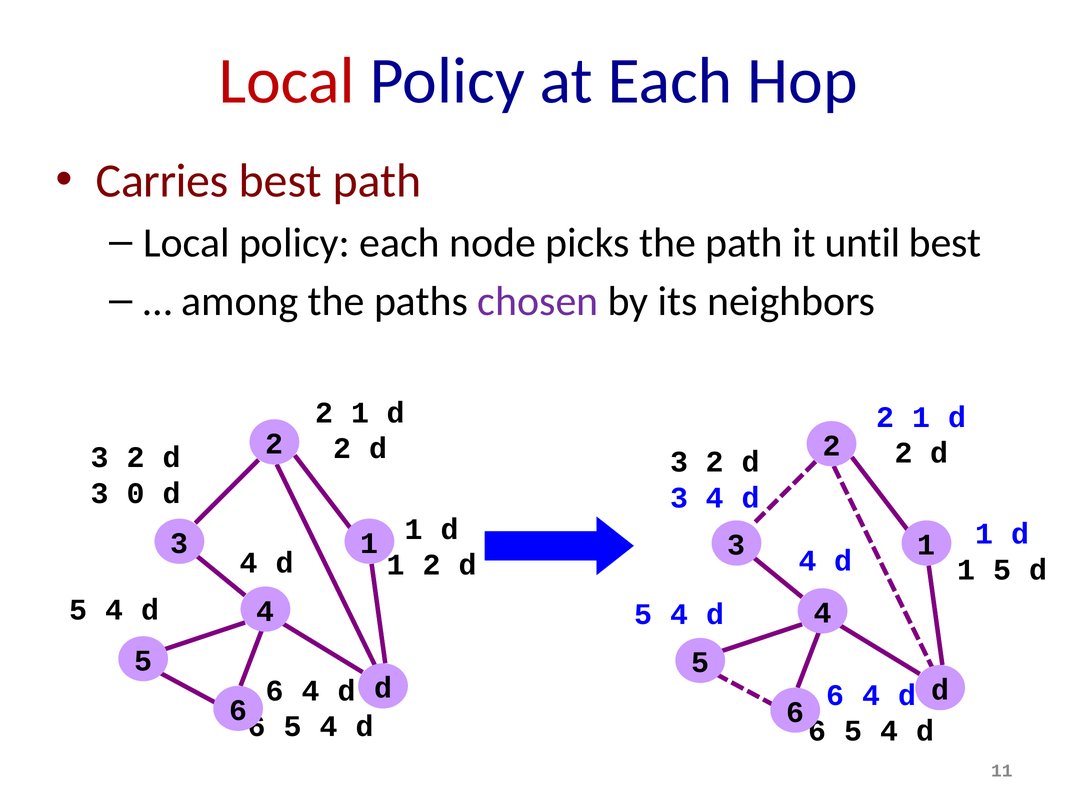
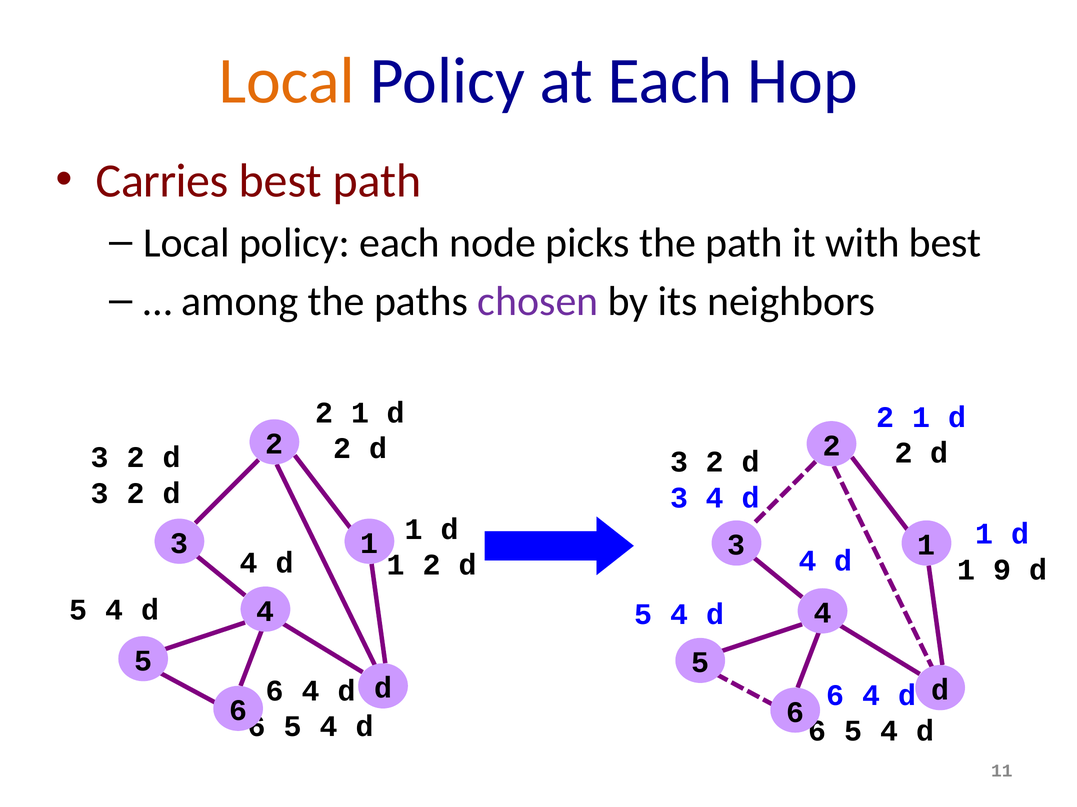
Local at (287, 81) colour: red -> orange
until: until -> with
0 at (136, 494): 0 -> 2
1 5: 5 -> 9
